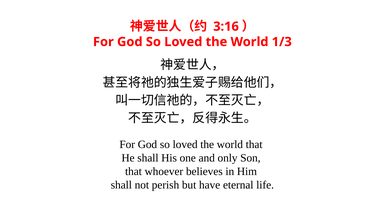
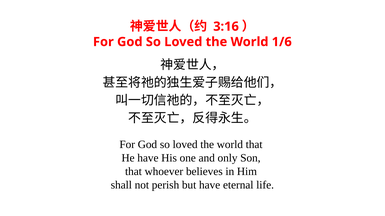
1/3: 1/3 -> 1/6
He shall: shall -> have
